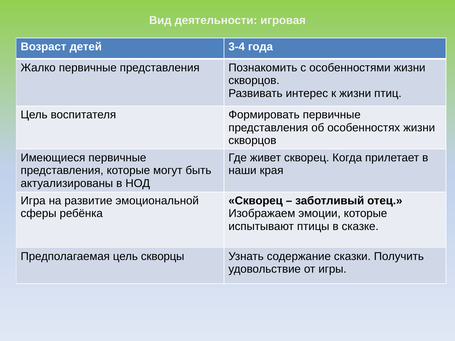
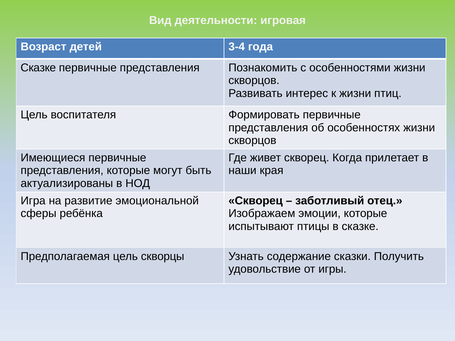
Жалко at (38, 68): Жалко -> Сказке
